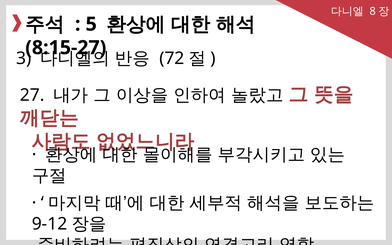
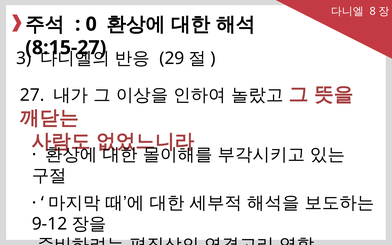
5: 5 -> 0
72: 72 -> 29
